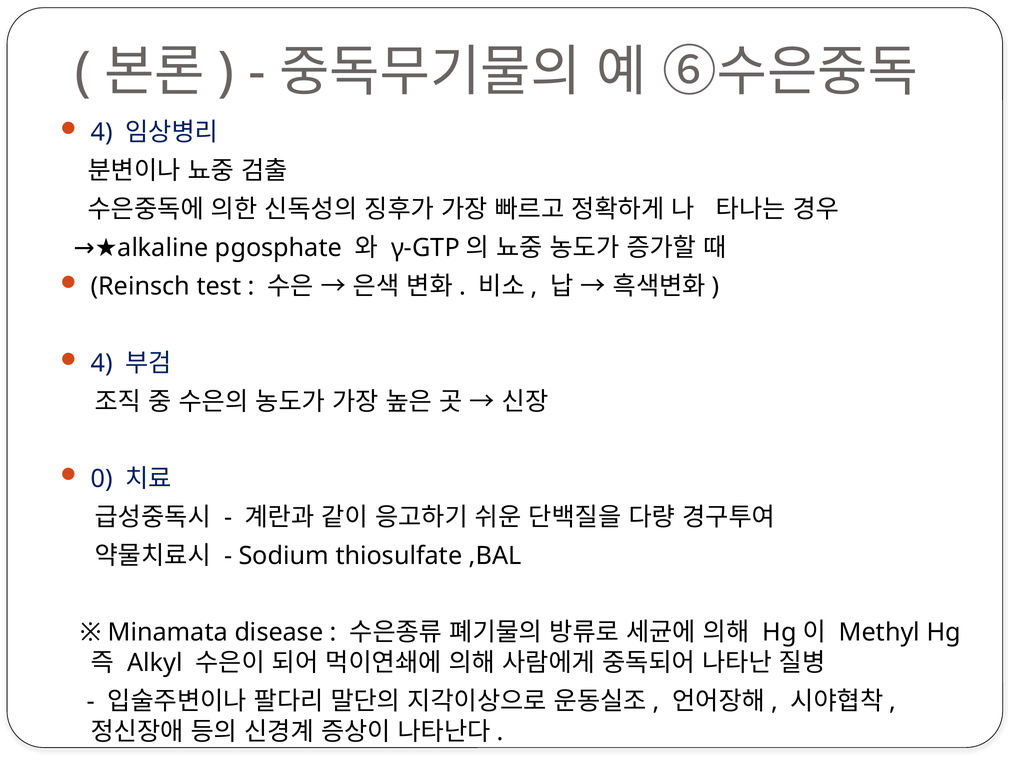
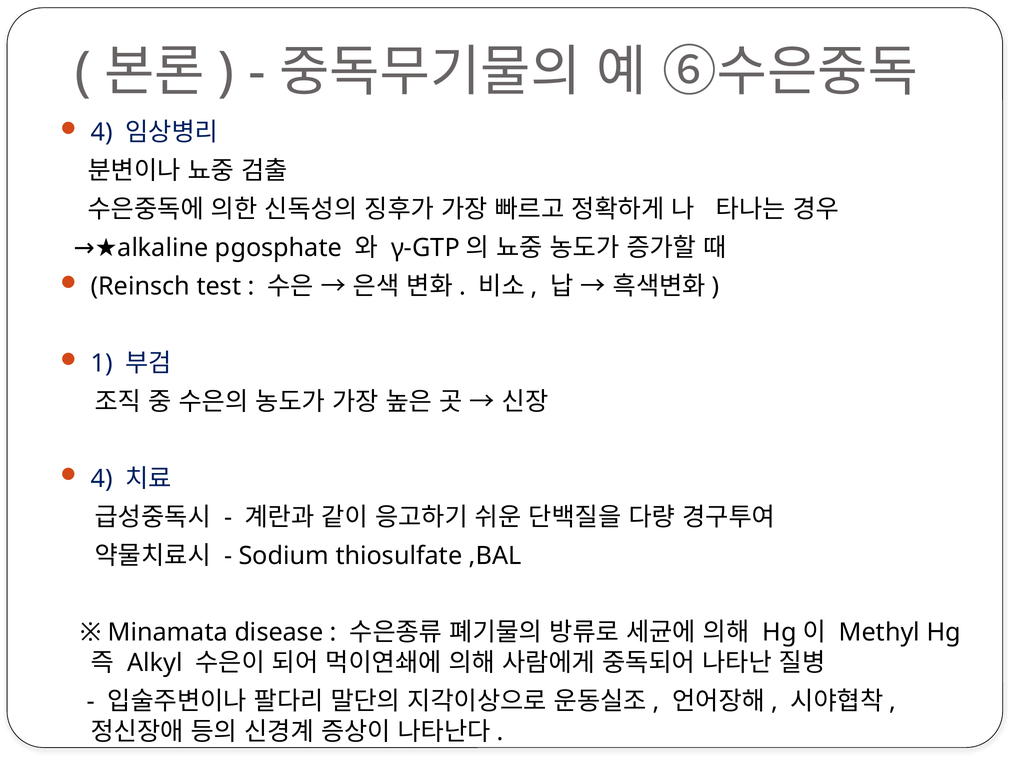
4 at (102, 363): 4 -> 1
0 at (102, 478): 0 -> 4
